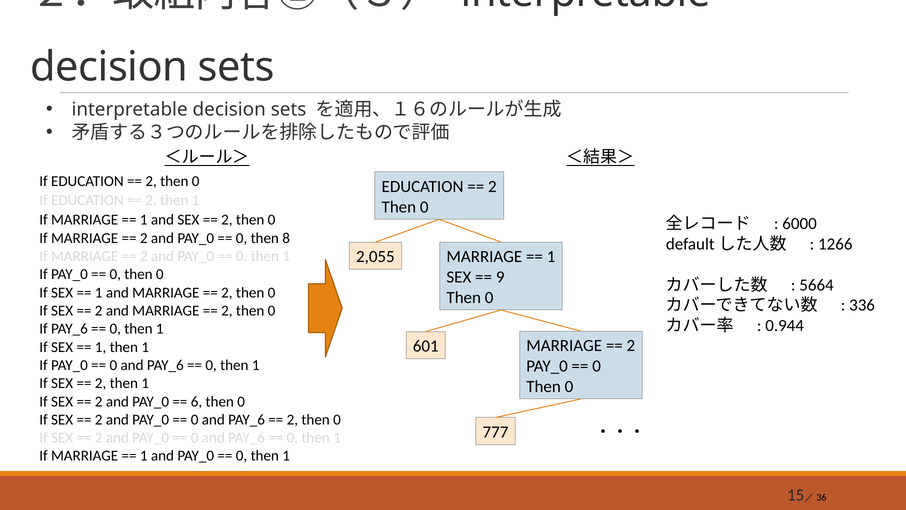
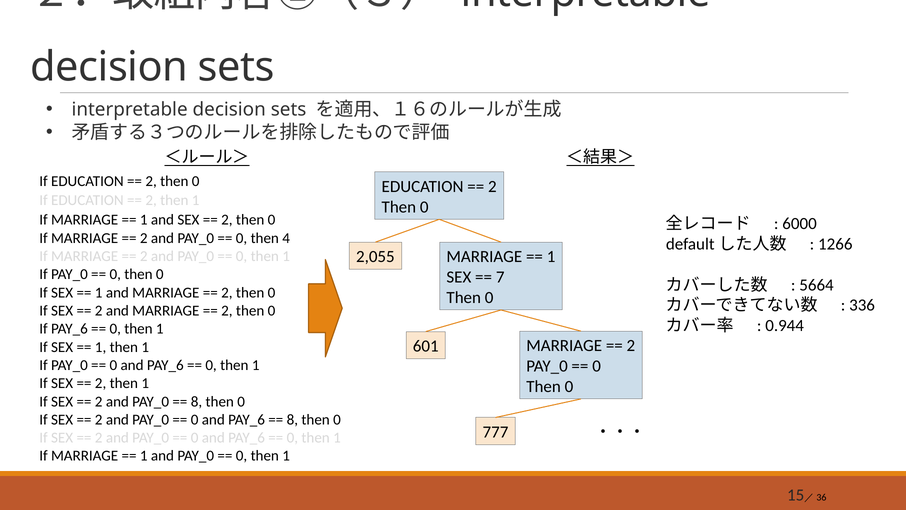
8: 8 -> 4
9: 9 -> 7
6 at (196, 401): 6 -> 8
2 at (292, 419): 2 -> 8
